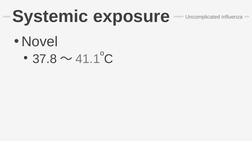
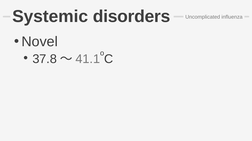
exposure: exposure -> disorders
